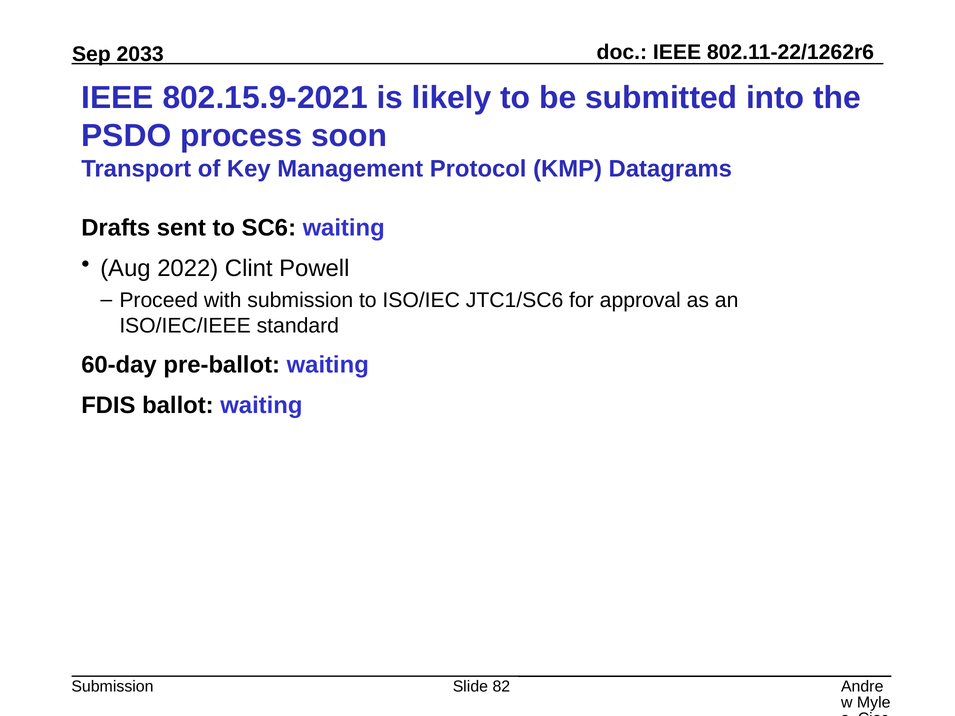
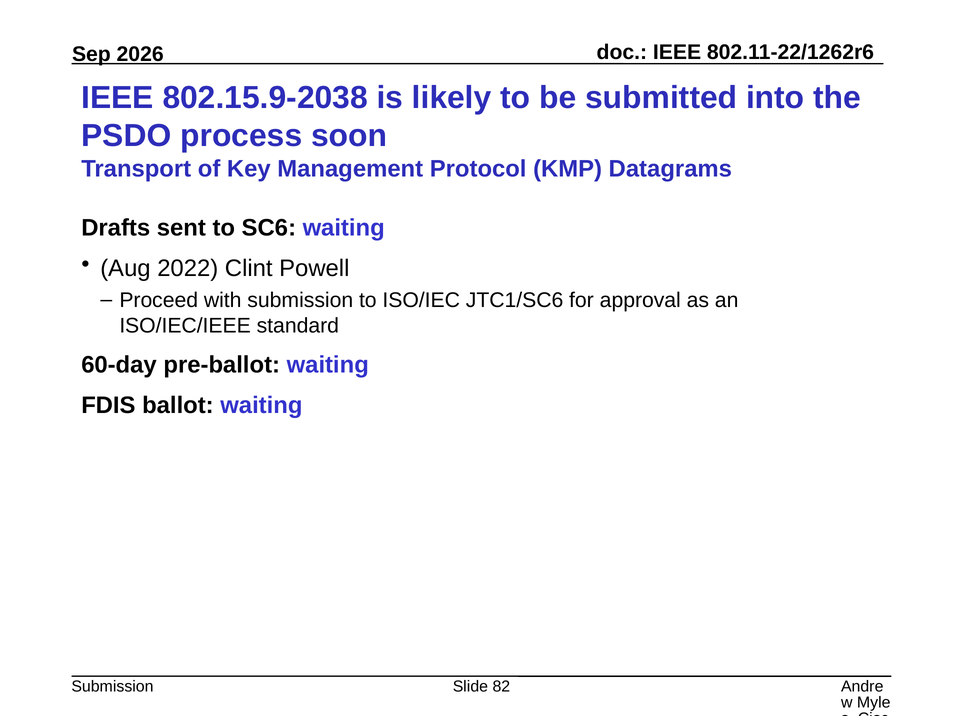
2033: 2033 -> 2026
802.15.9-2021: 802.15.9-2021 -> 802.15.9-2038
